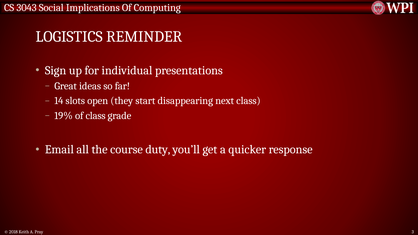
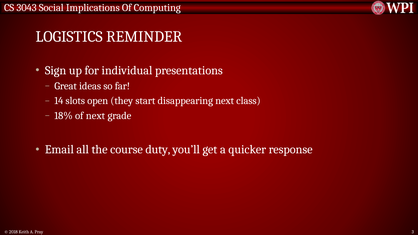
19%: 19% -> 18%
of class: class -> next
